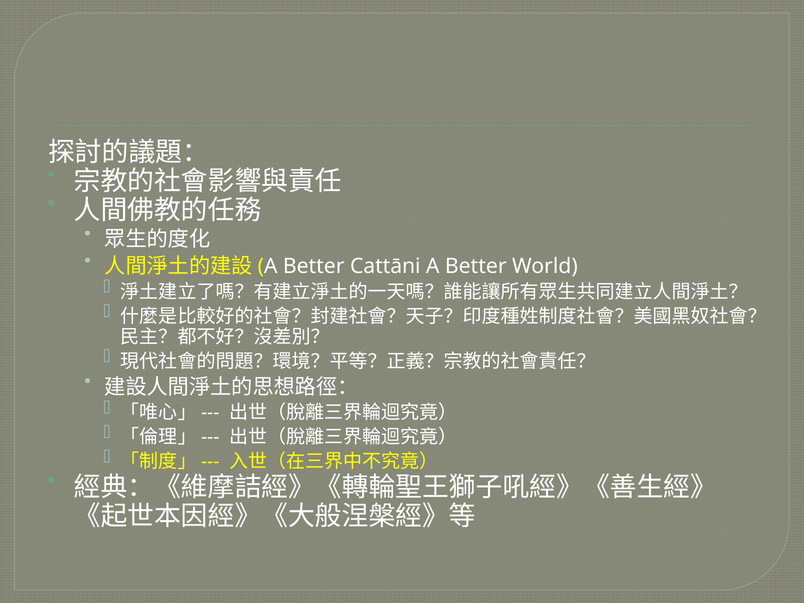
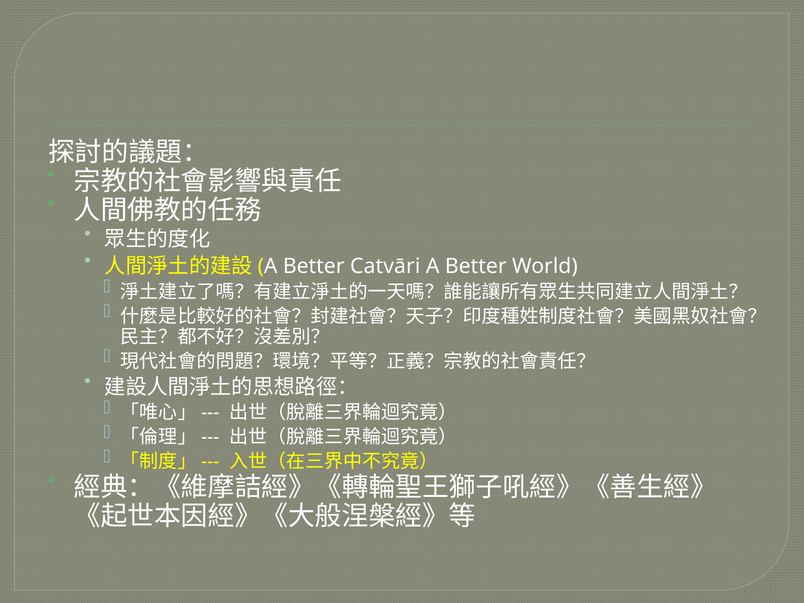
Cattāni: Cattāni -> Catvāri
